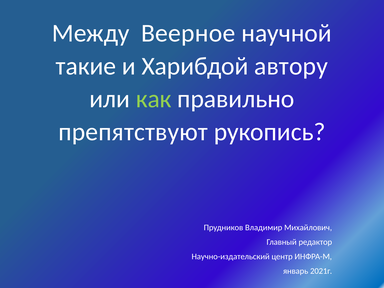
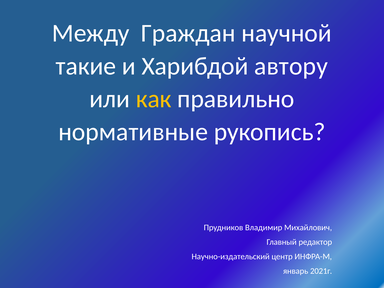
Веерное: Веерное -> Граждан
как colour: light green -> yellow
препятствуют: препятствуют -> нормативные
